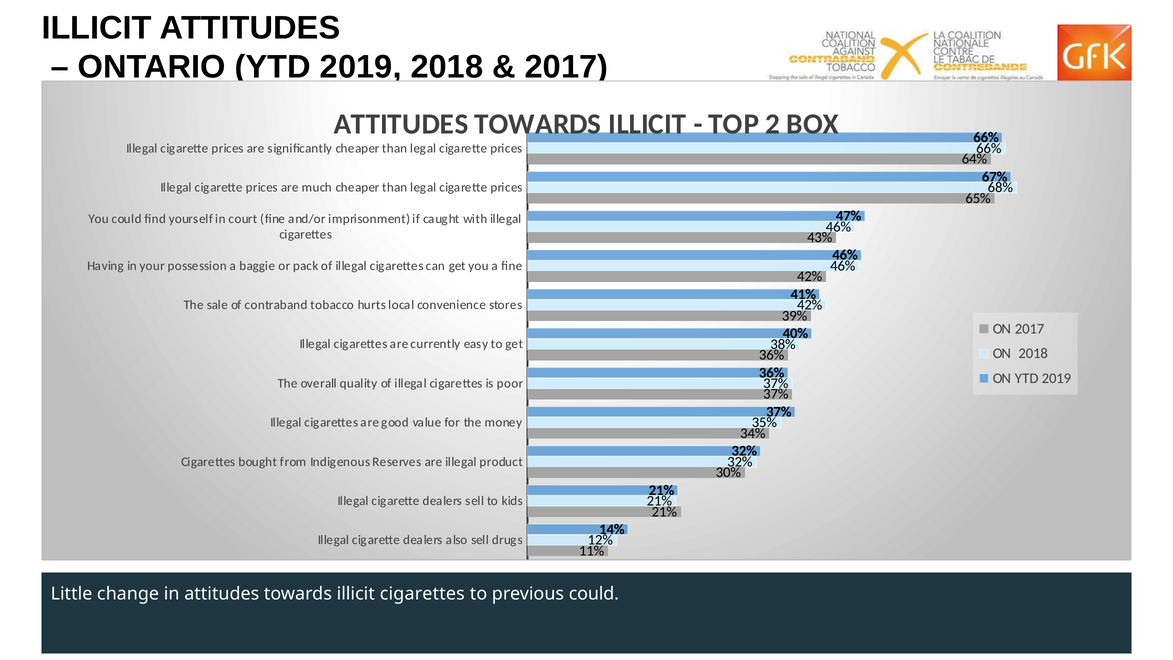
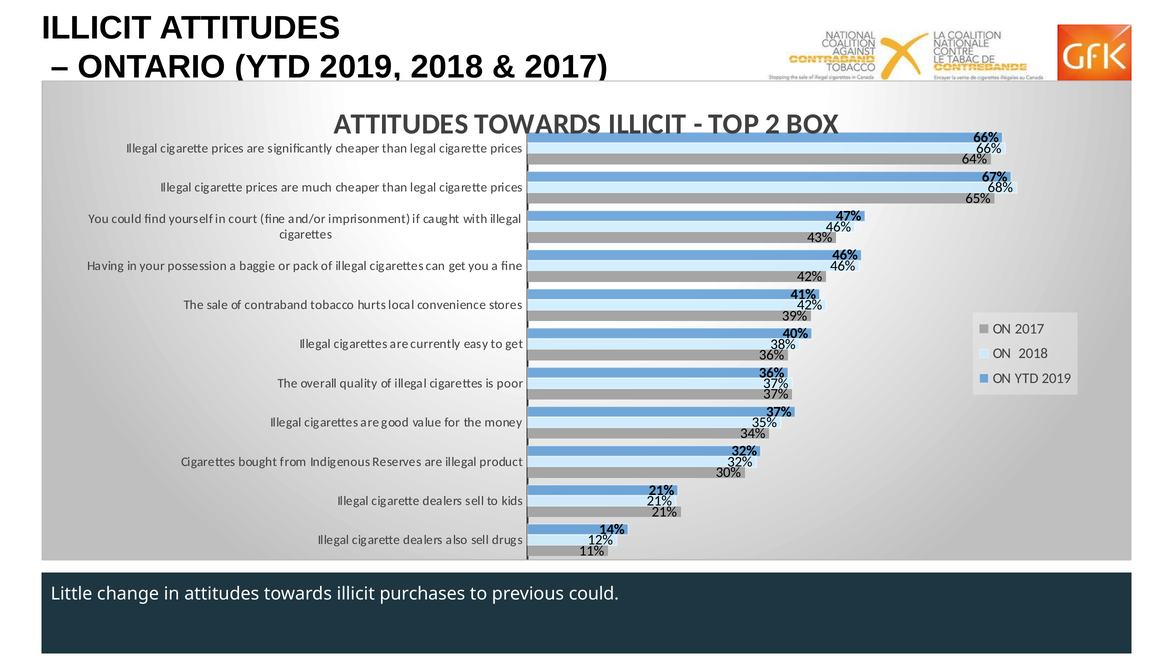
illicit cigarettes: cigarettes -> purchases
